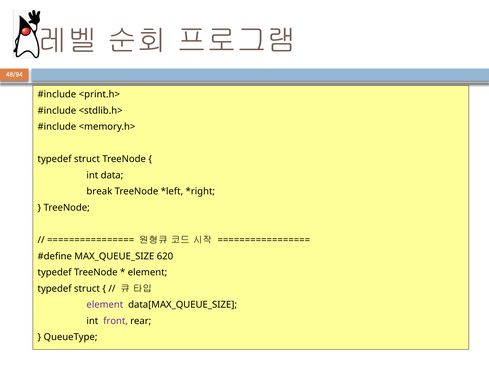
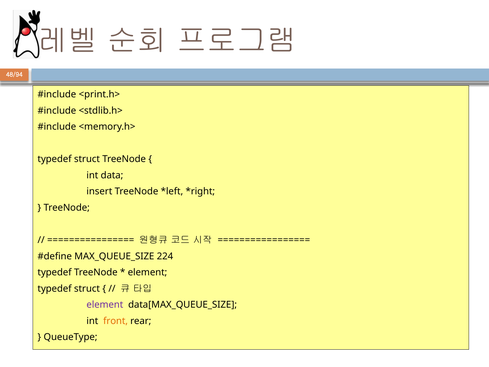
break: break -> insert
620: 620 -> 224
front colour: purple -> orange
